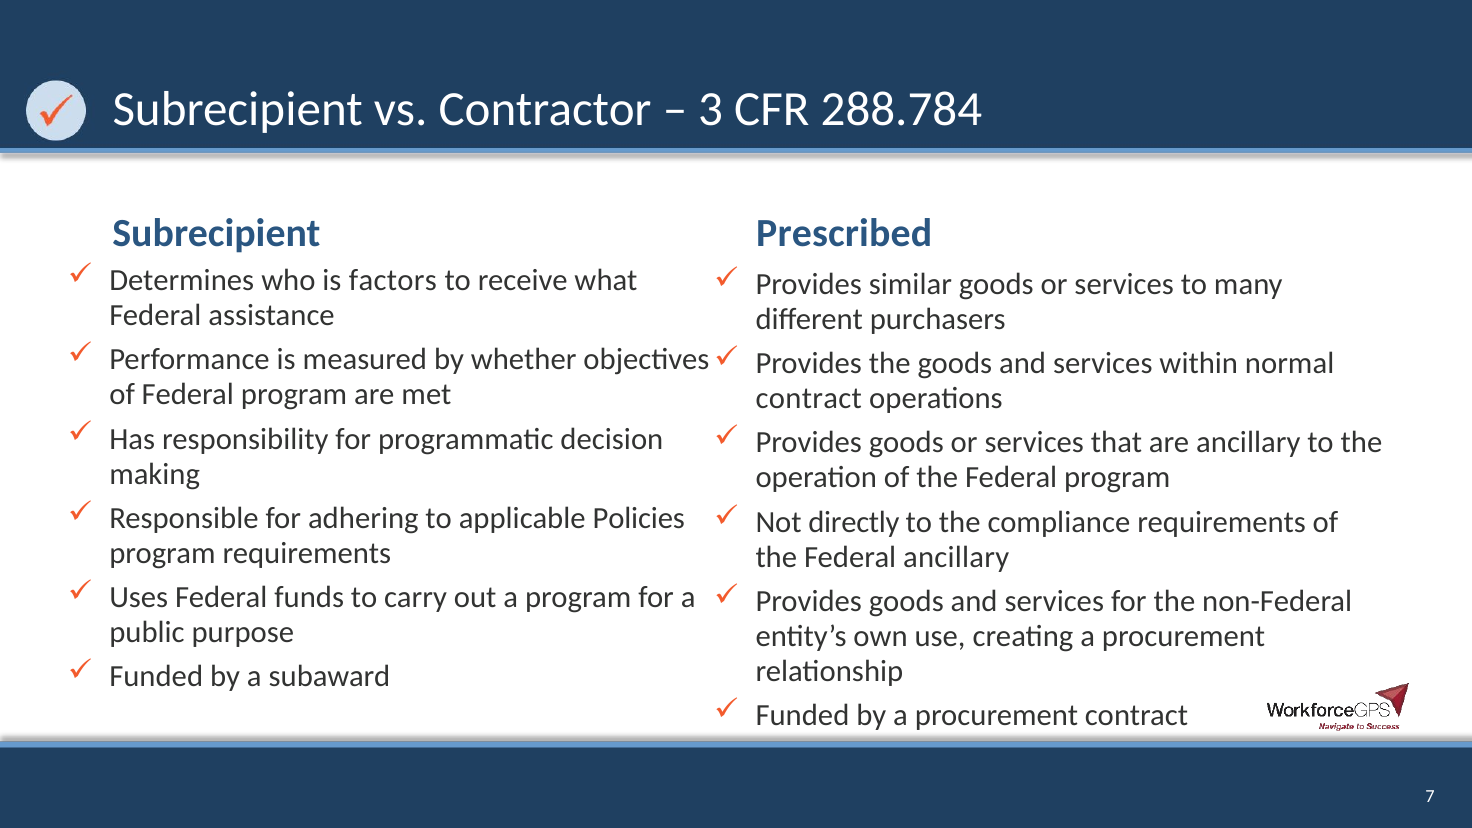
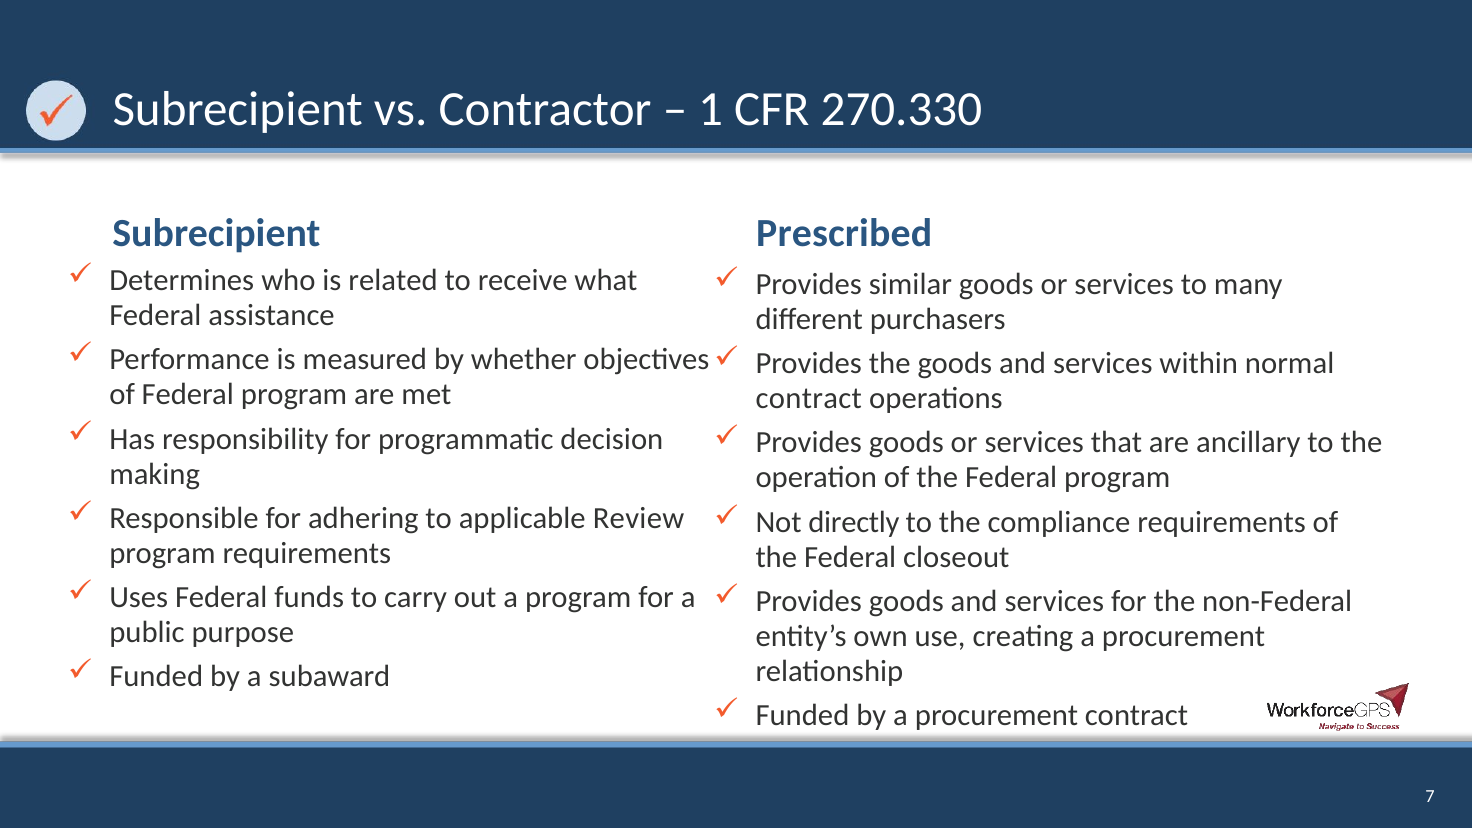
3: 3 -> 1
288.784: 288.784 -> 270.330
factors: factors -> related
Policies: Policies -> Review
Federal ancillary: ancillary -> closeout
